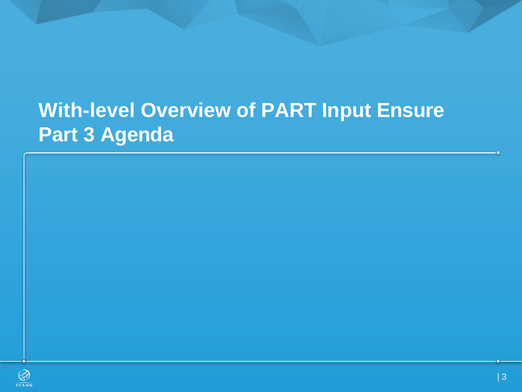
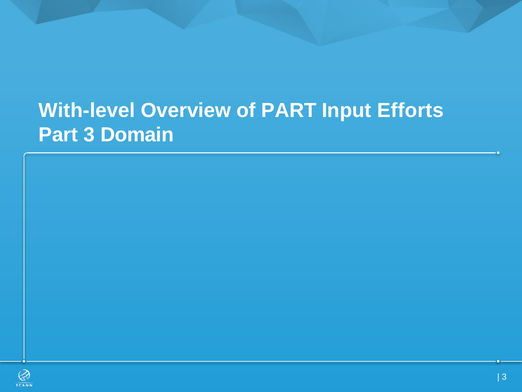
Ensure: Ensure -> Efforts
Agenda: Agenda -> Domain
